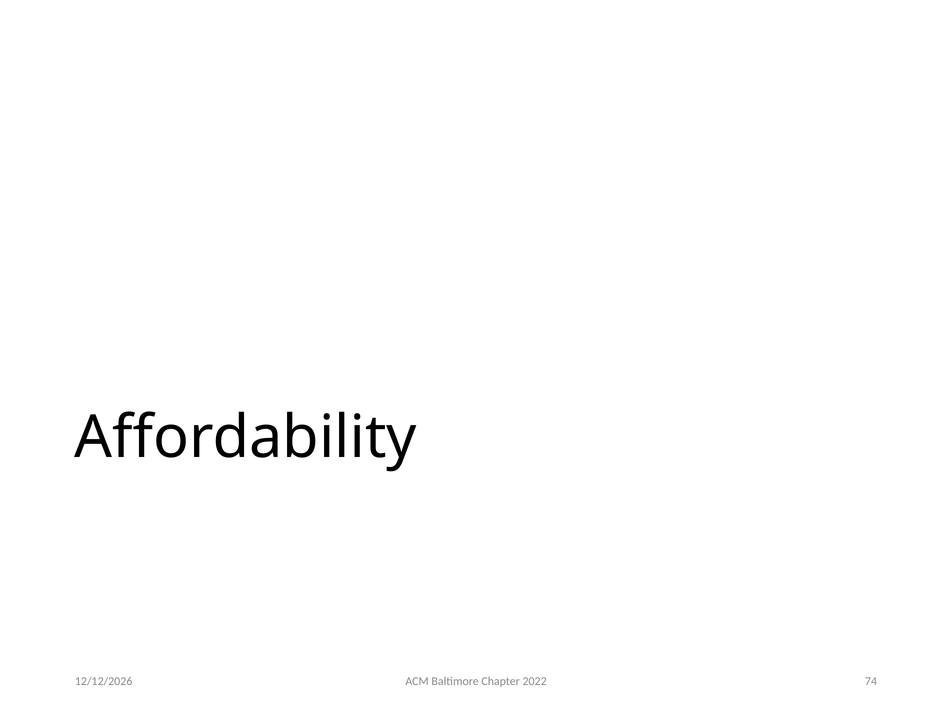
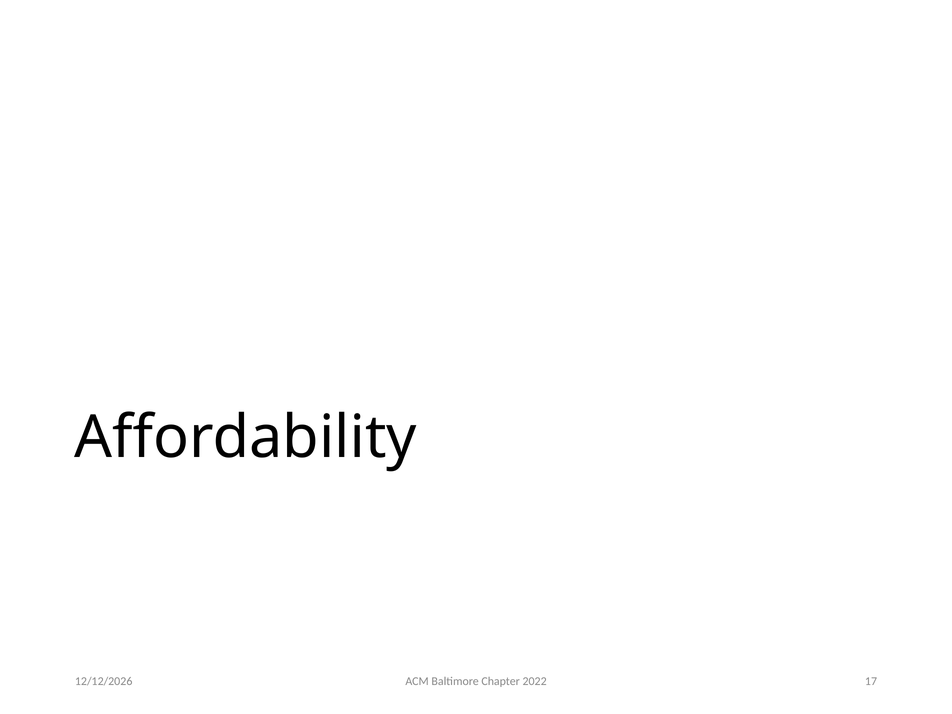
74: 74 -> 17
